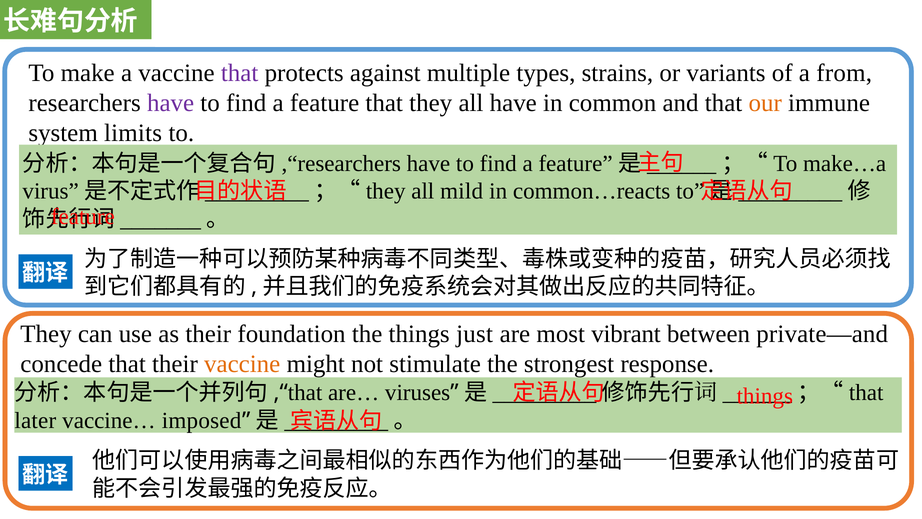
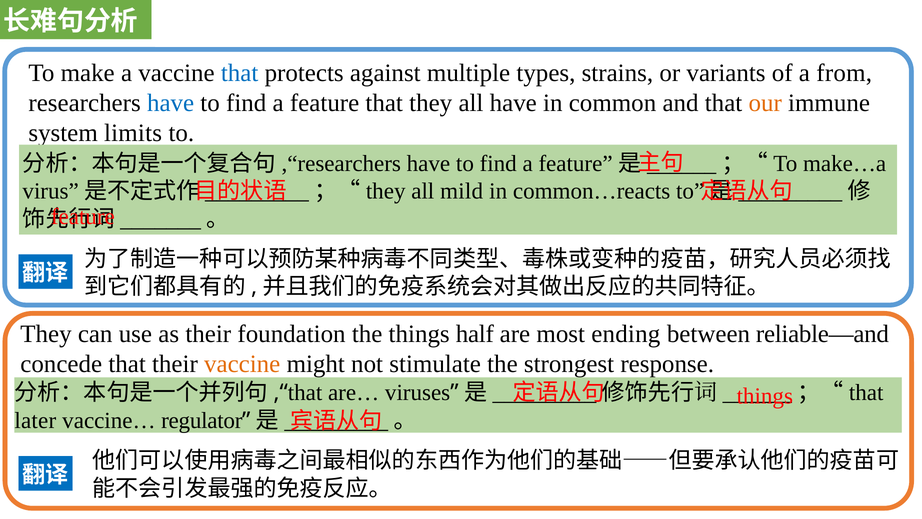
that at (240, 73) colour: purple -> blue
have at (171, 103) colour: purple -> blue
just: just -> half
vibrant: vibrant -> ending
private—and: private—and -> reliable—and
imposed: imposed -> regulator
